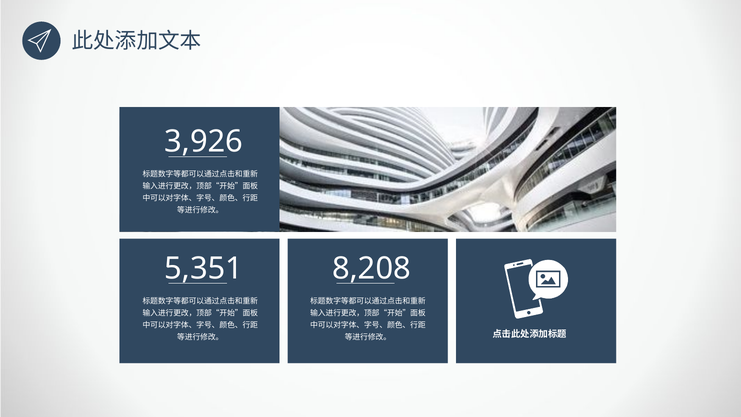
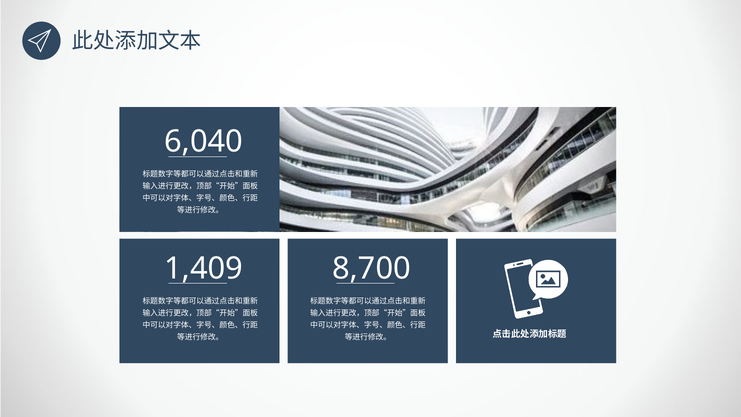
3,926: 3,926 -> 6,040
5,351: 5,351 -> 1,409
8,208: 8,208 -> 8,700
